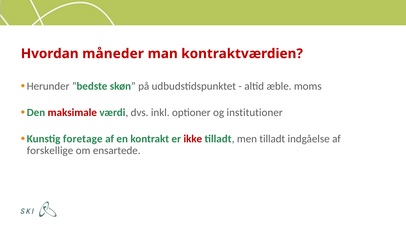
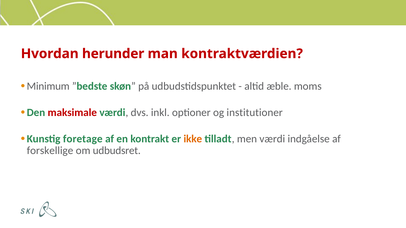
måneder: måneder -> herunder
Herunder: Herunder -> Minimum
ikke colour: red -> orange
men tilladt: tilladt -> værdi
ensartede: ensartede -> udbudsret
